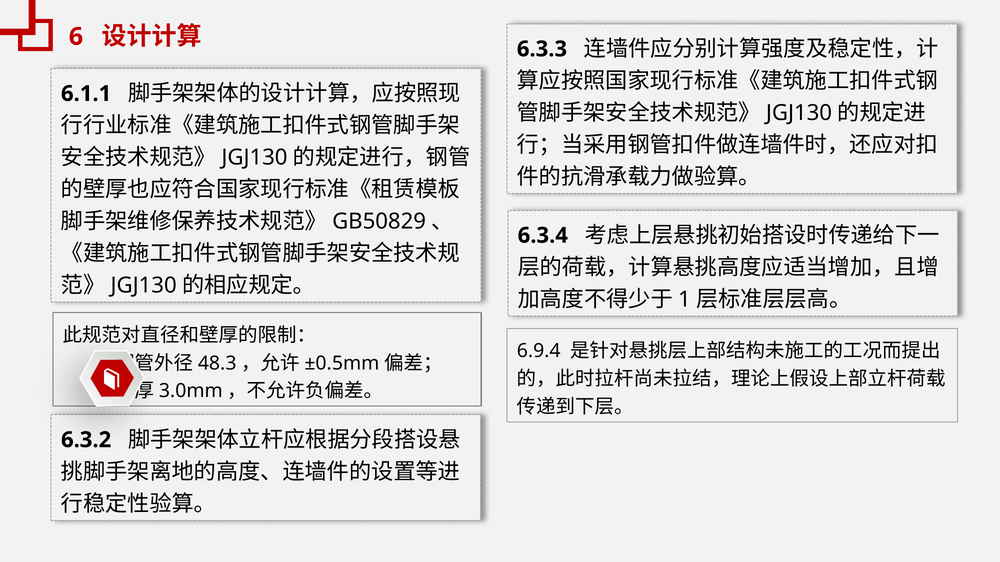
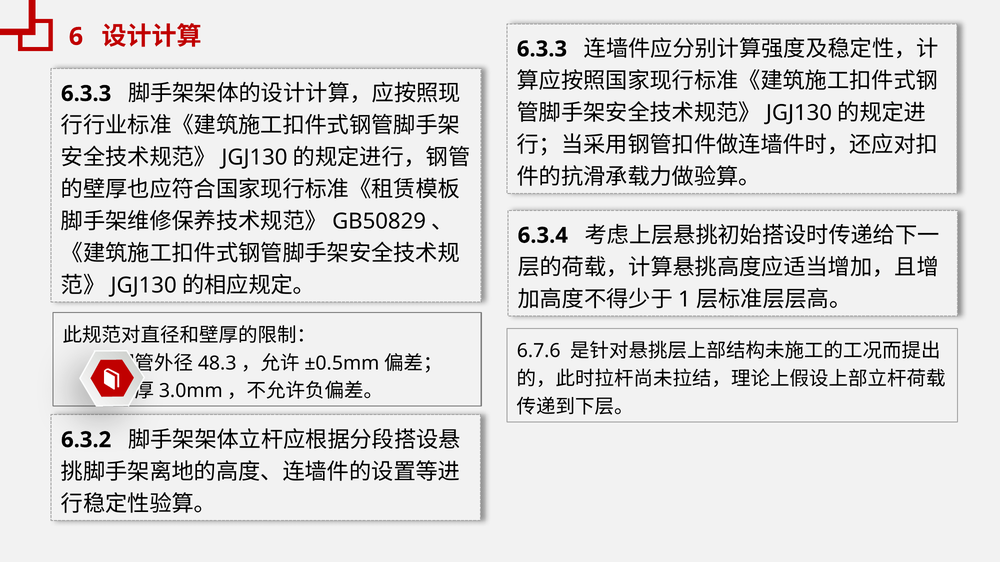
6.1.1 at (86, 94): 6.1.1 -> 6.3.3
6.9.4: 6.9.4 -> 6.7.6
